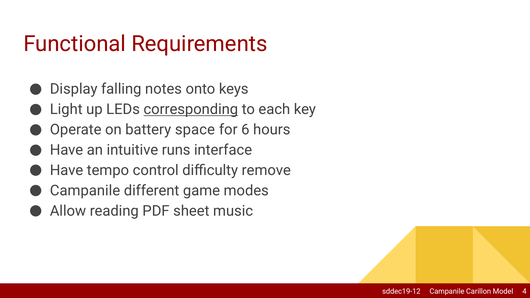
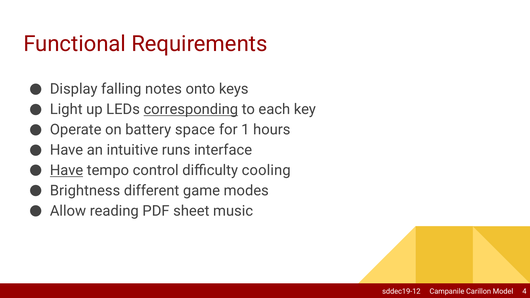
6: 6 -> 1
Have at (67, 170) underline: none -> present
remove: remove -> cooling
Campanile at (85, 191): Campanile -> Brightness
